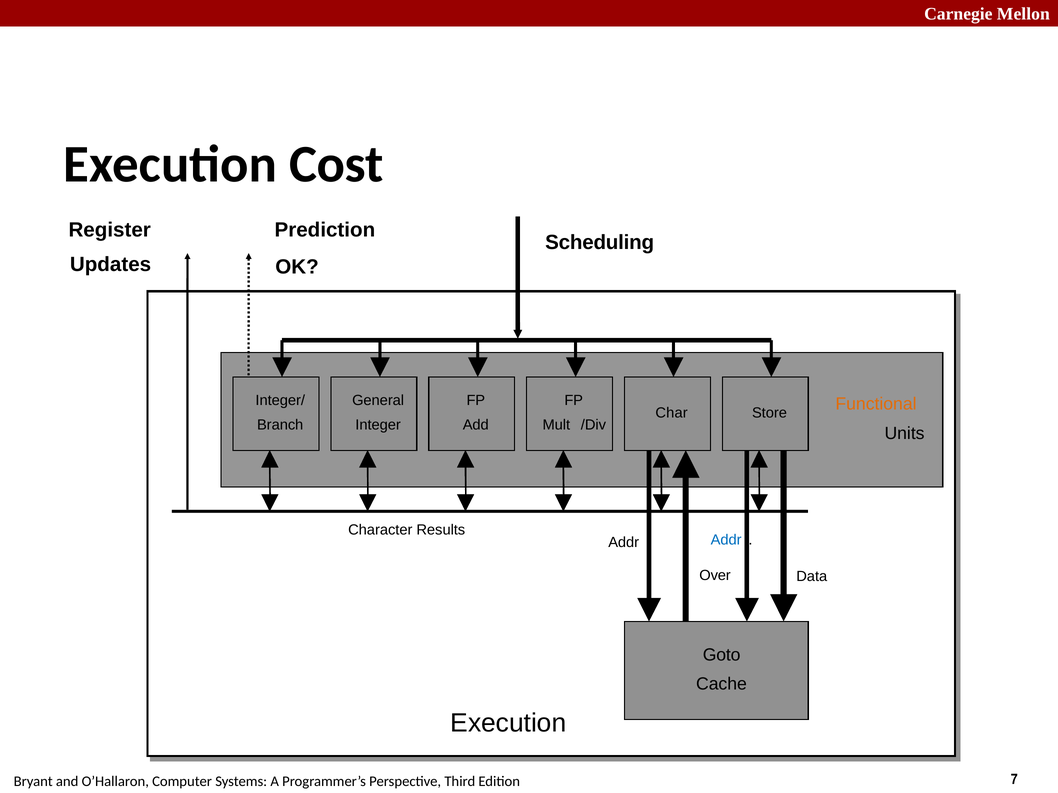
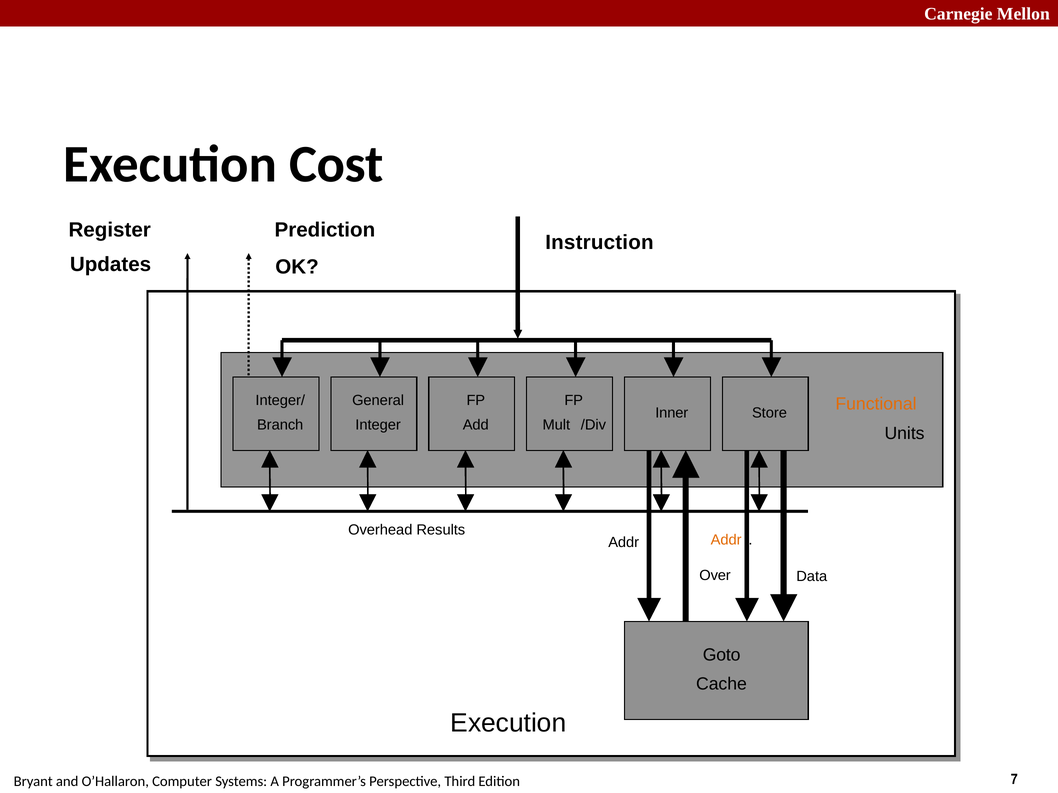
Scheduling: Scheduling -> Instruction
Char: Char -> Inner
Character: Character -> Overhead
Addr at (726, 540) colour: blue -> orange
